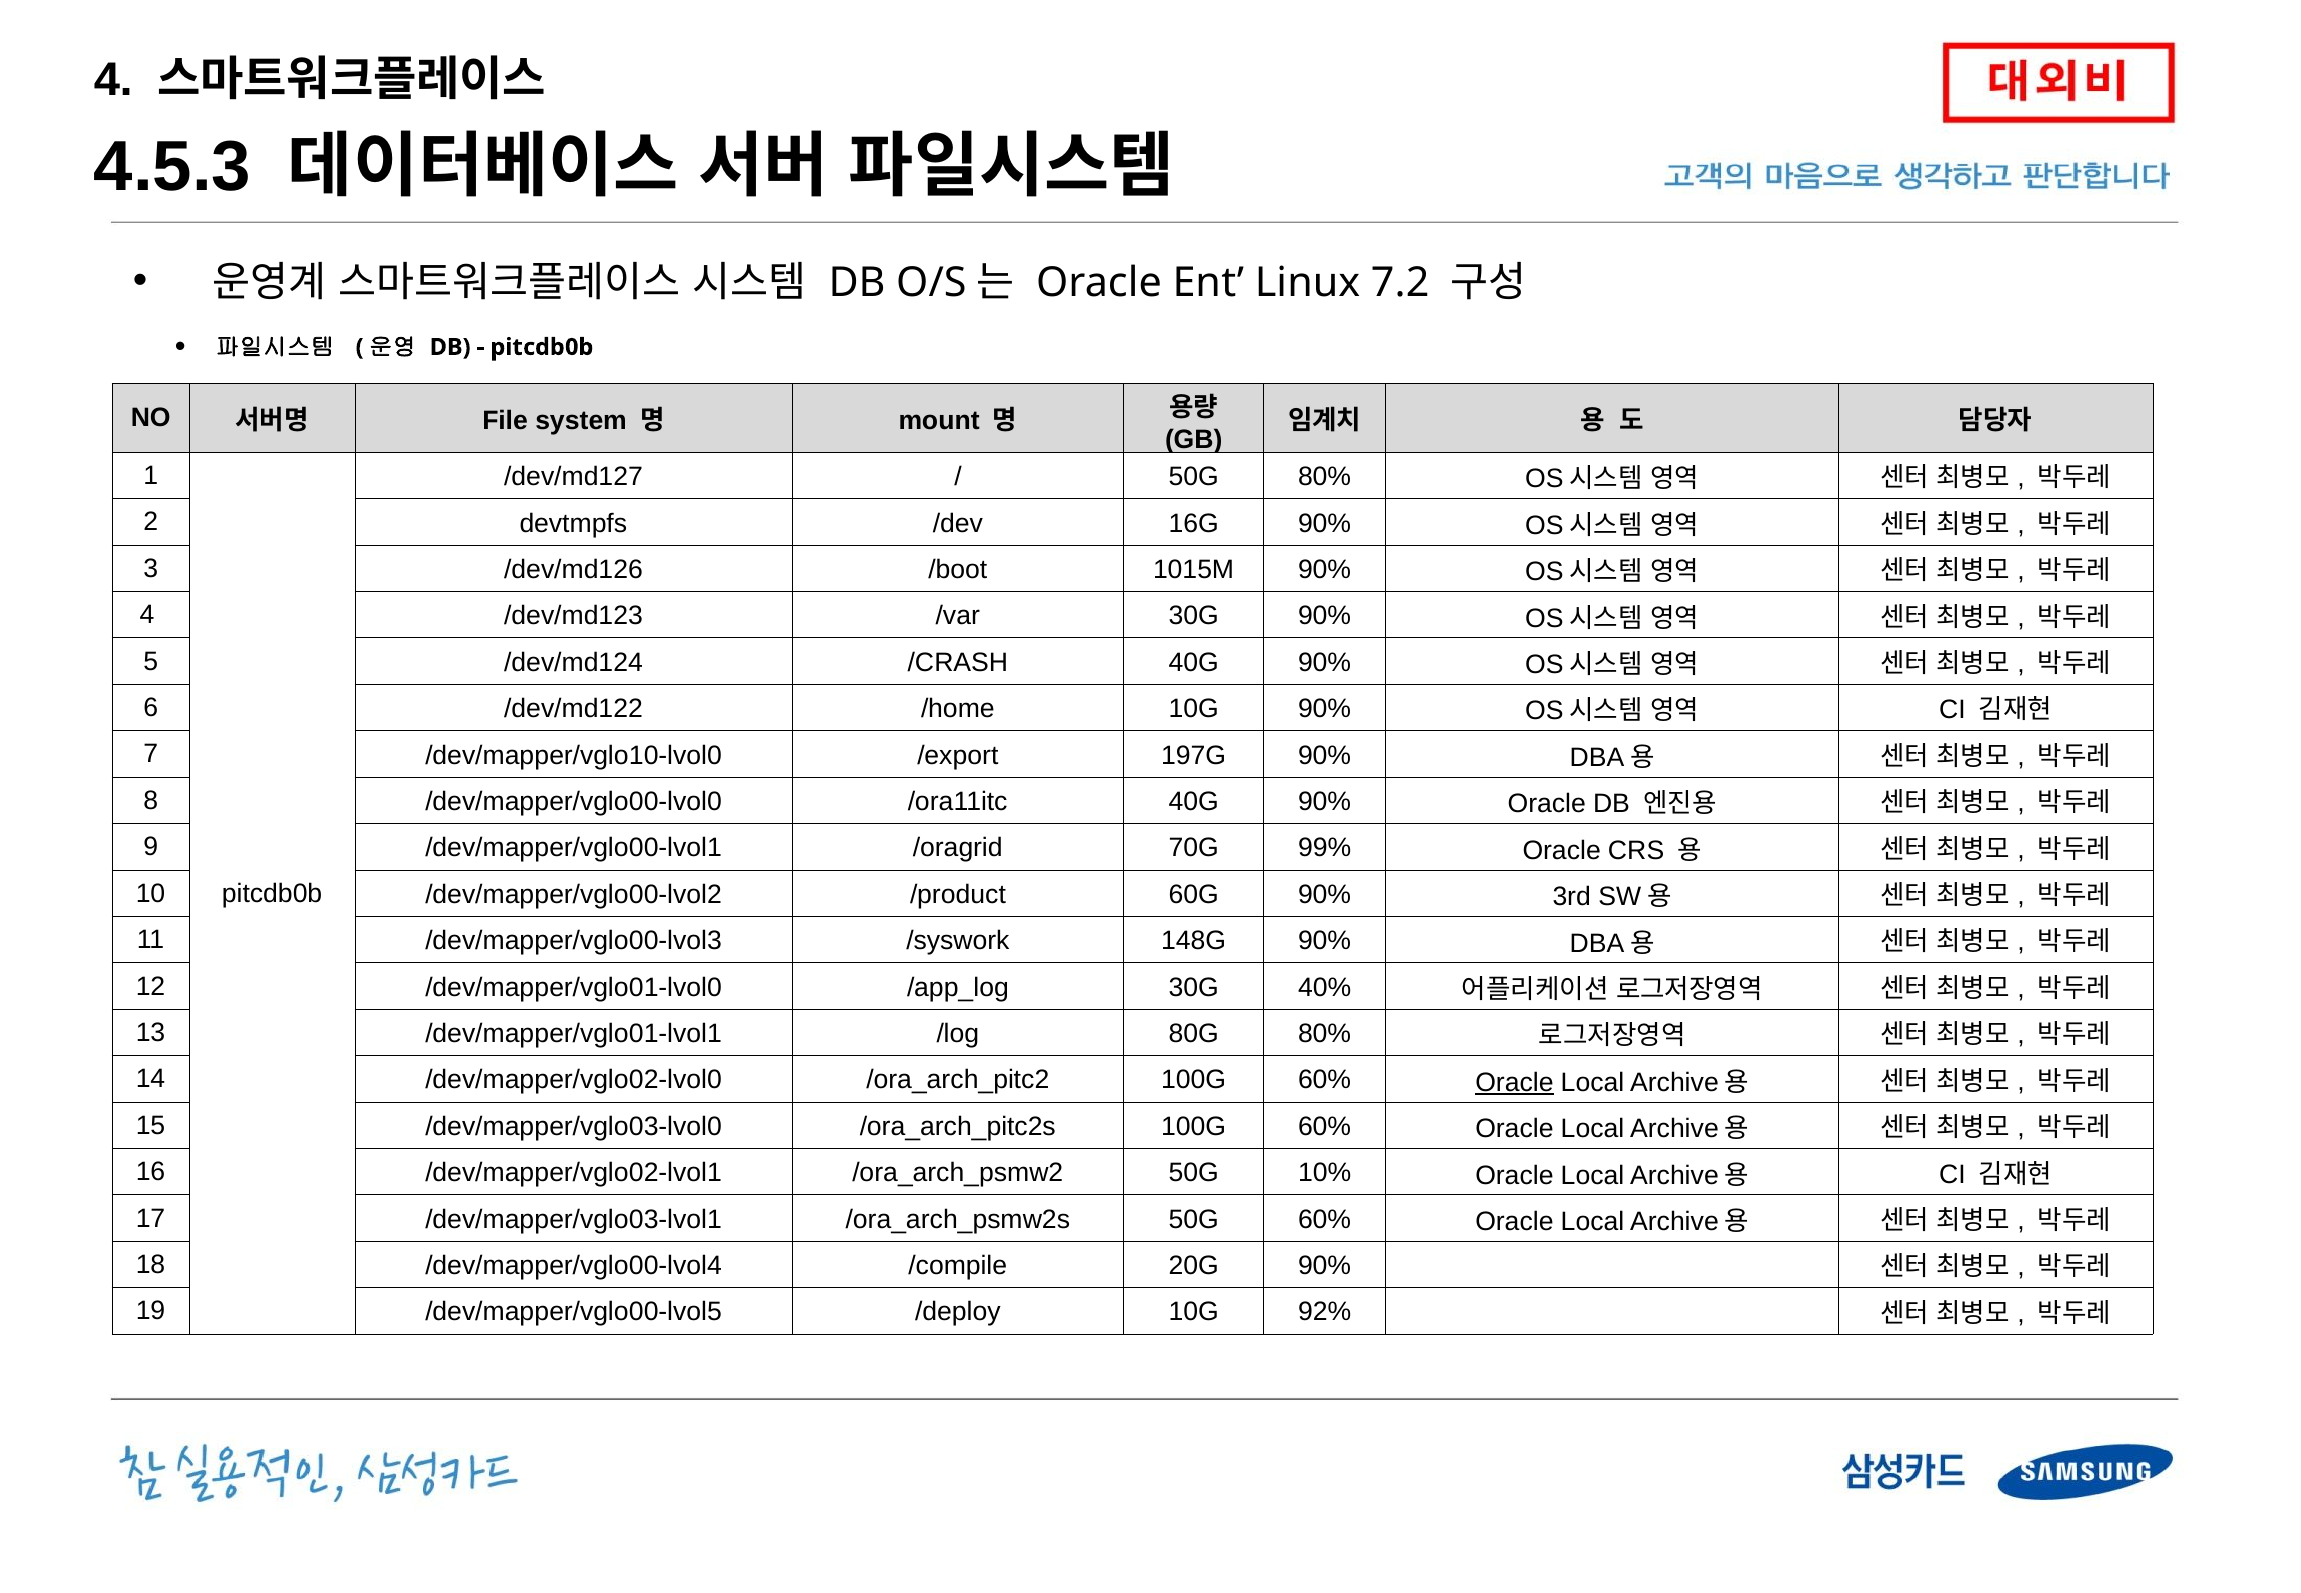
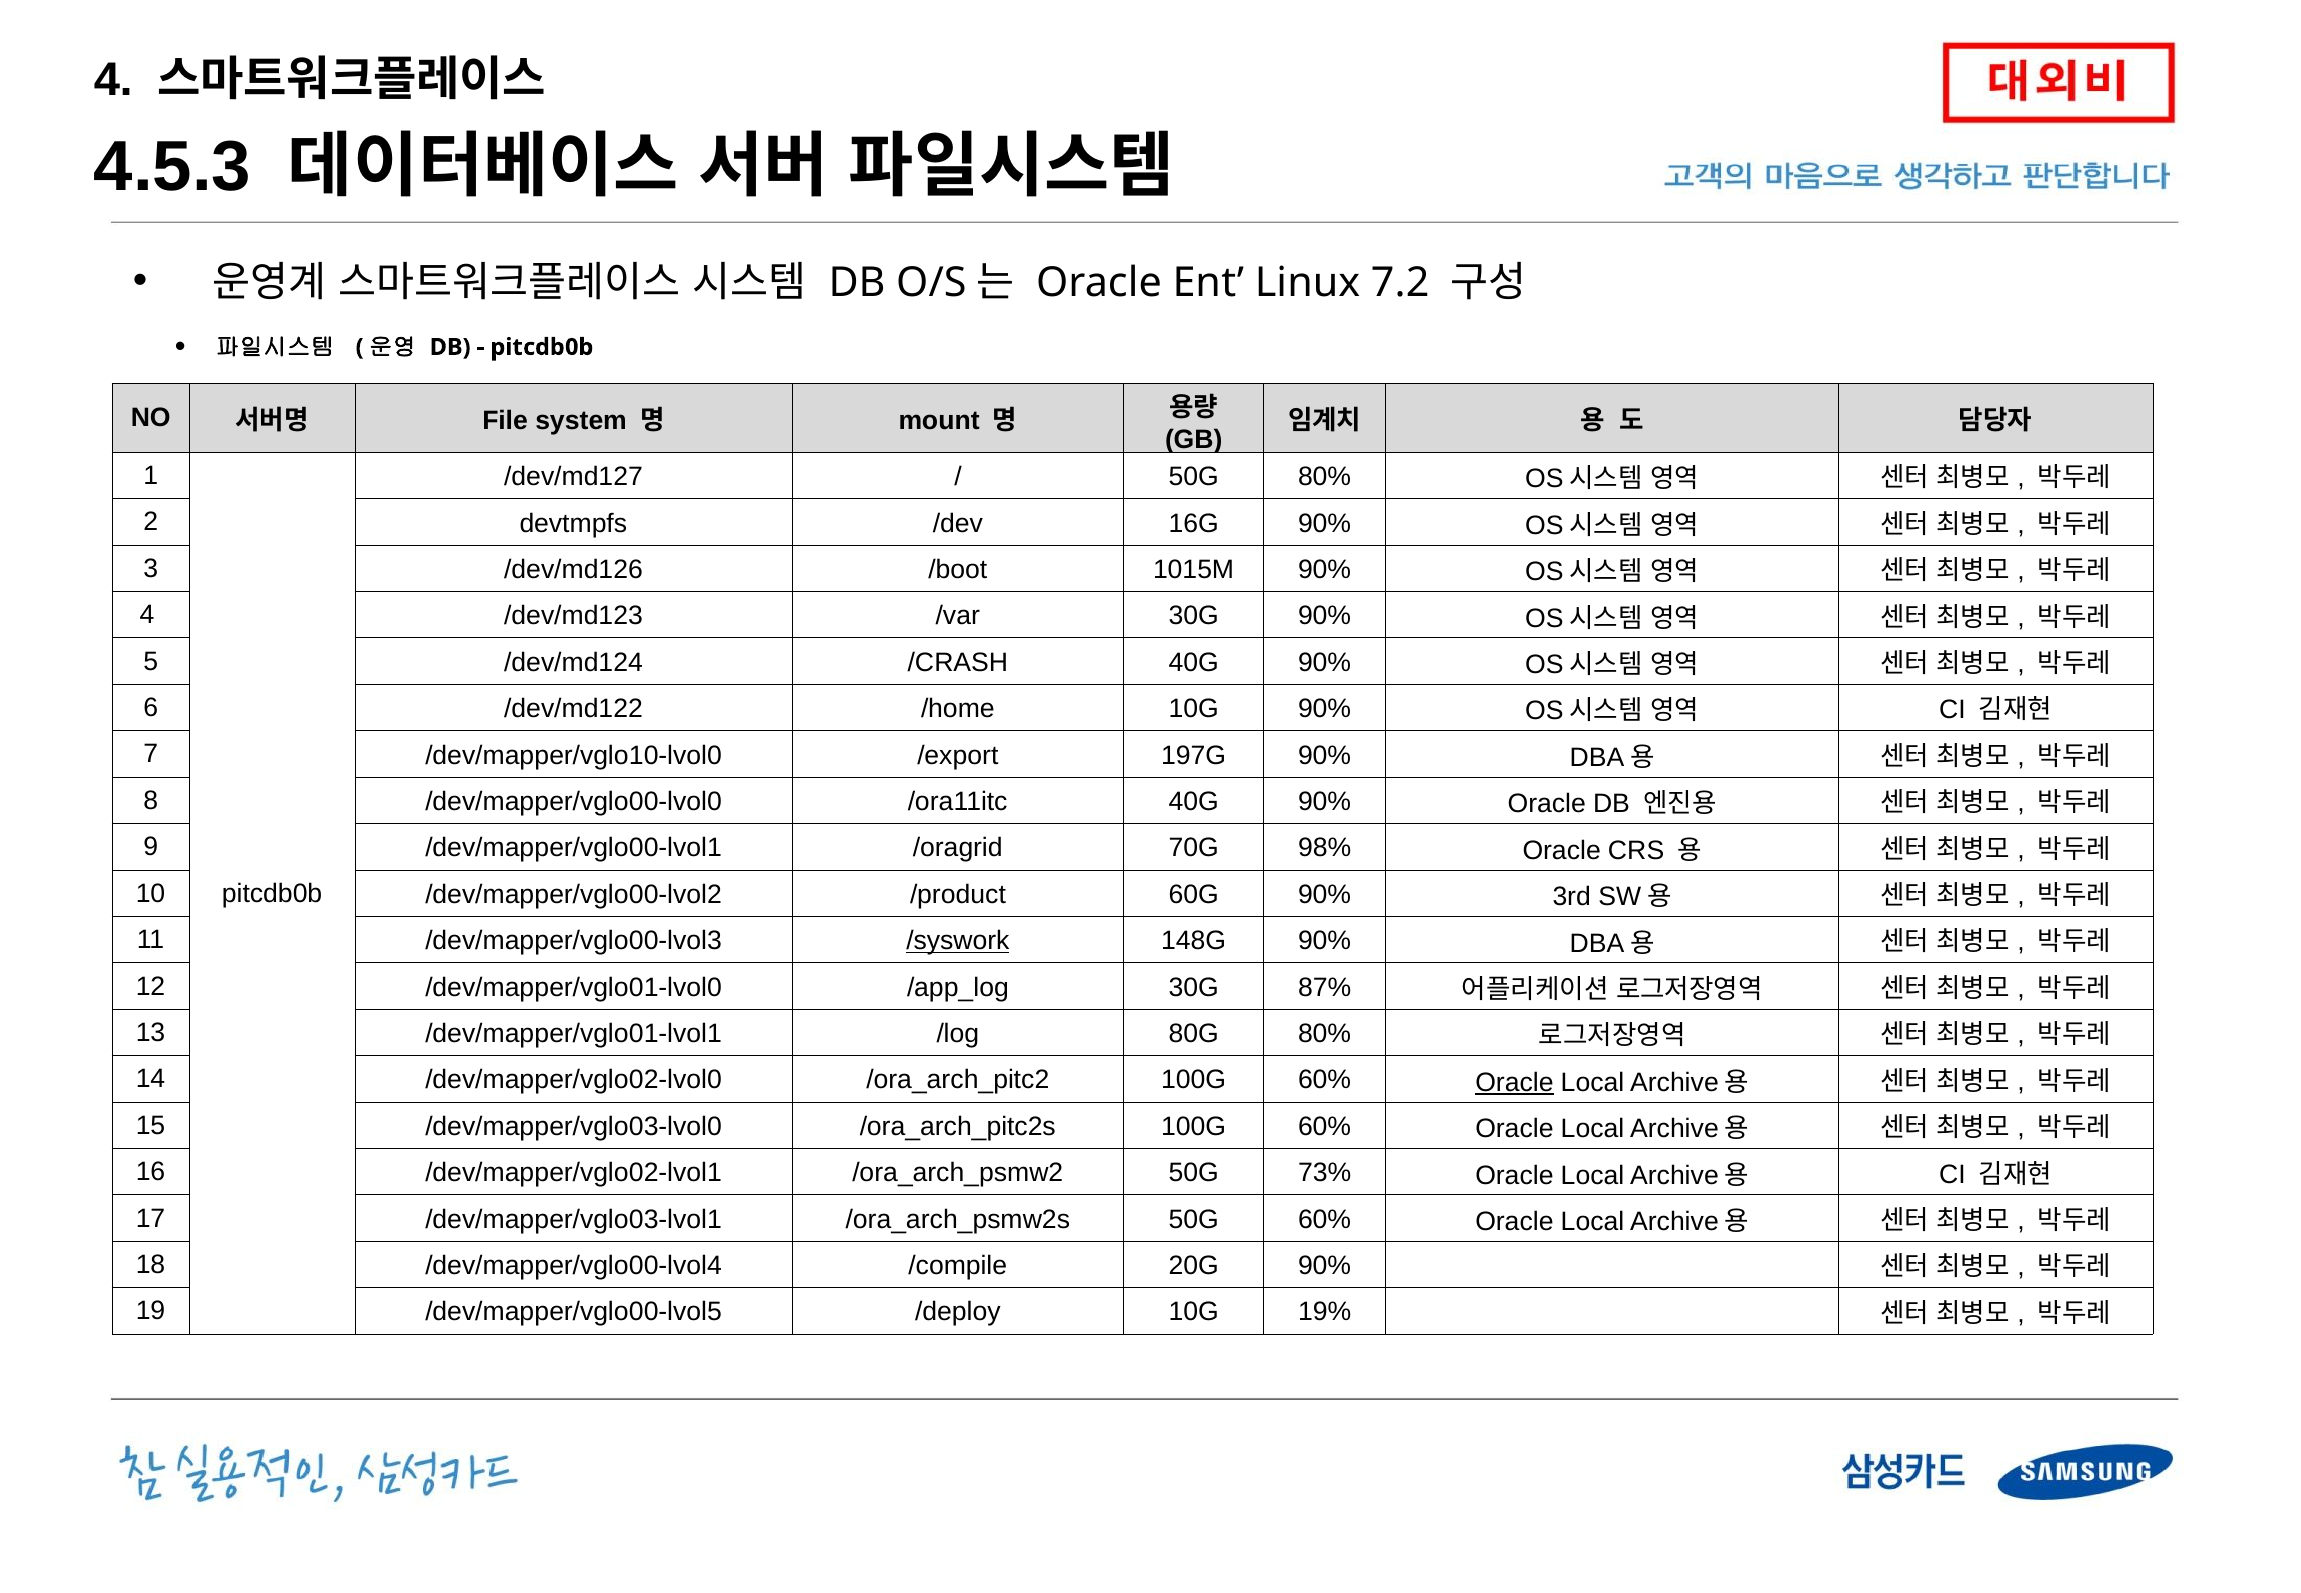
99%: 99% -> 98%
/syswork underline: none -> present
40%: 40% -> 87%
10%: 10% -> 73%
92%: 92% -> 19%
